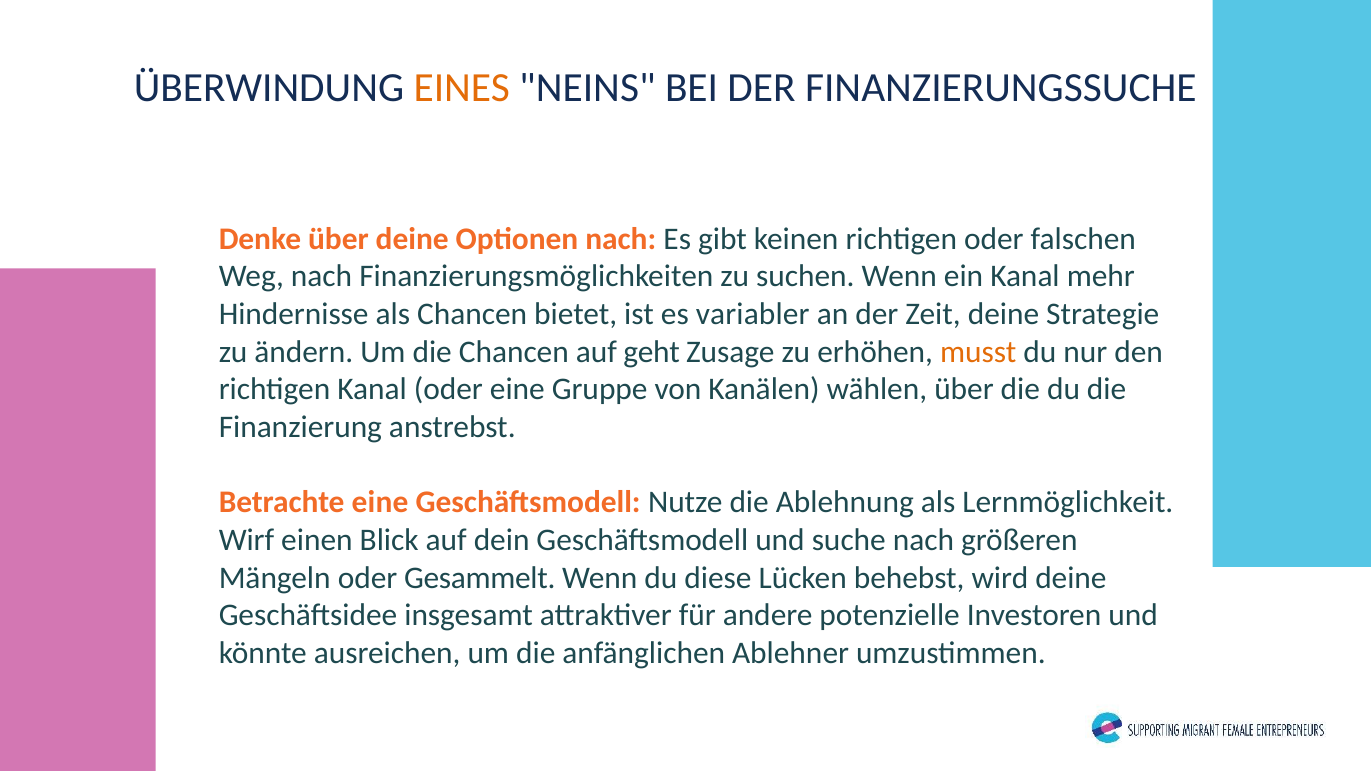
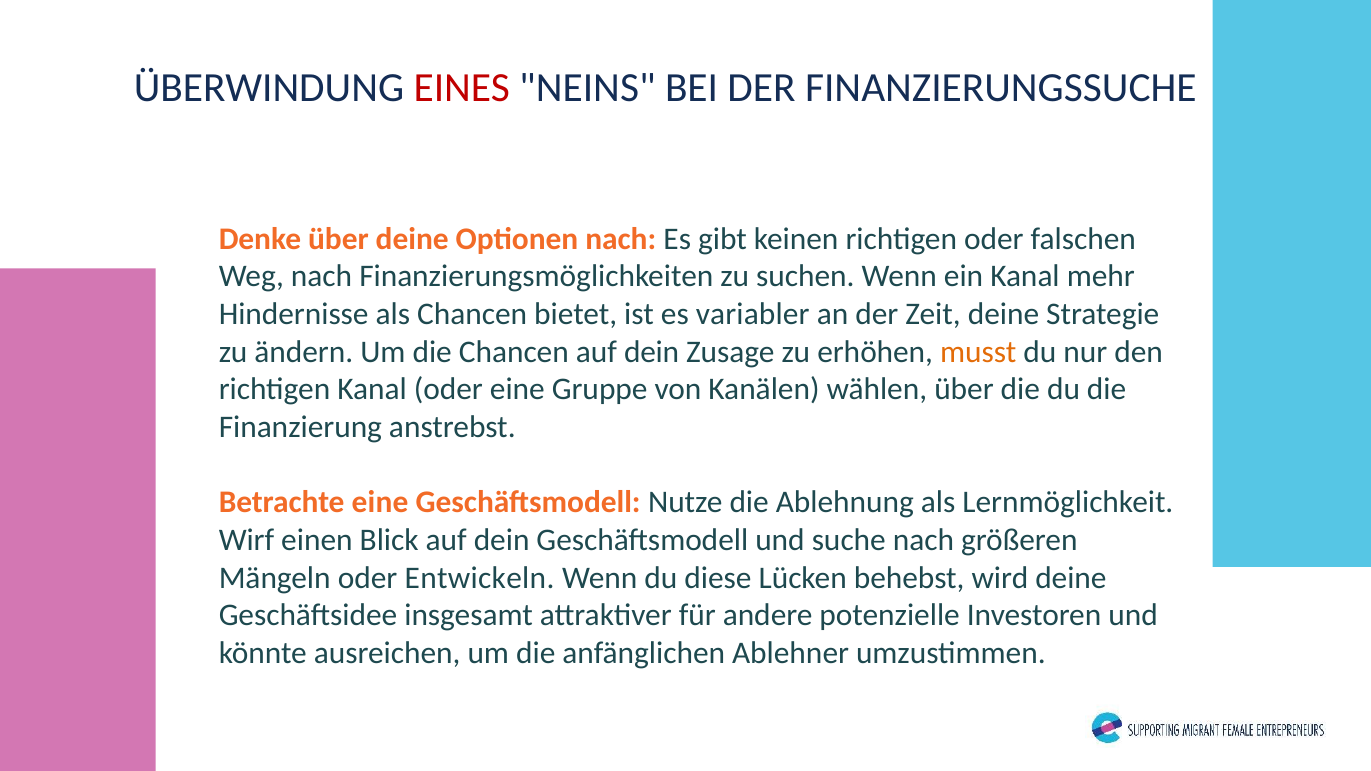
EINES colour: orange -> red
Chancen auf geht: geht -> dein
Gesammelt: Gesammelt -> Entwickeln
